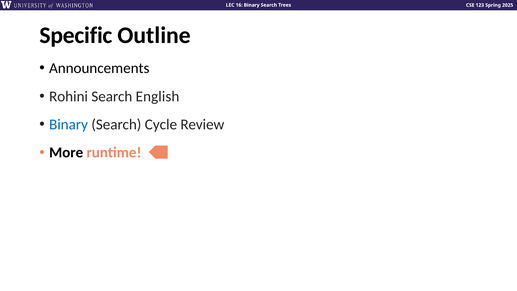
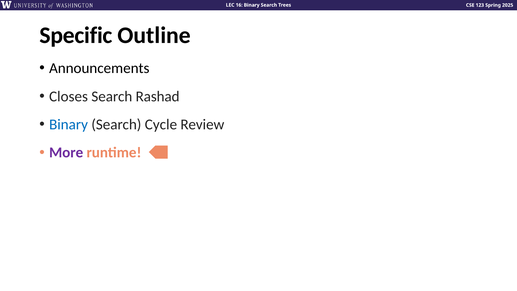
Rohini: Rohini -> Closes
English: English -> Rashad
More colour: black -> purple
